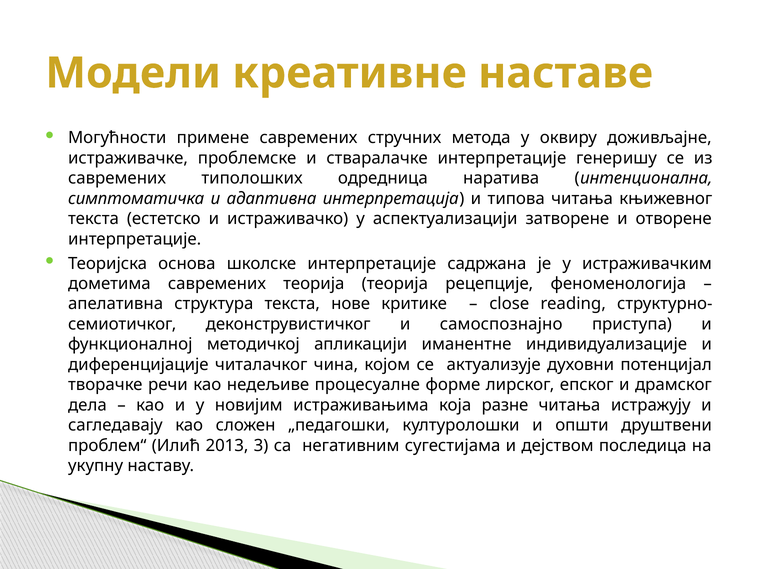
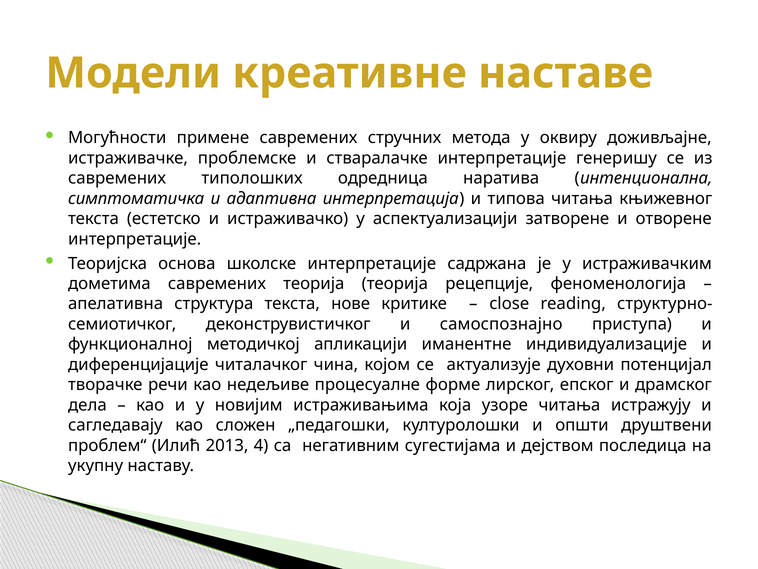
разне: разне -> узоре
3: 3 -> 4
